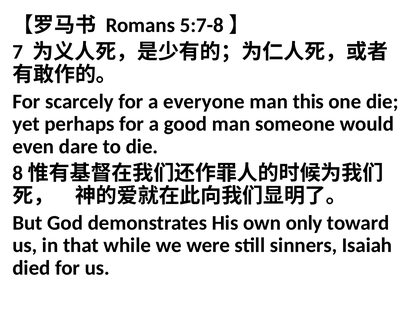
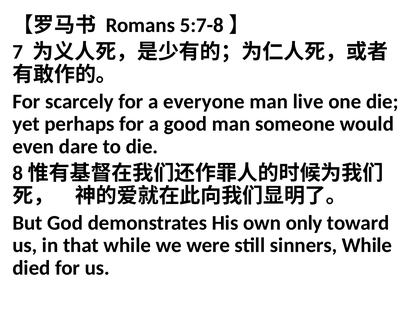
this: this -> live
sinners Isaiah: Isaiah -> While
